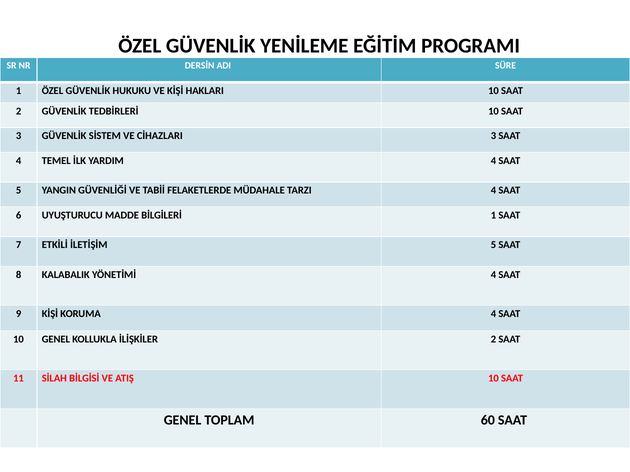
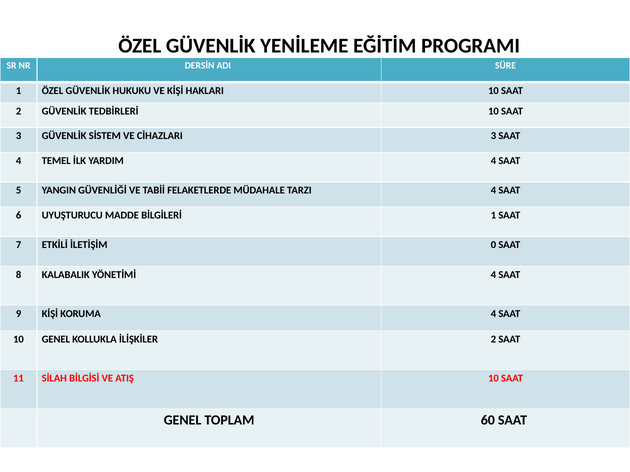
İLETİŞİM 5: 5 -> 0
